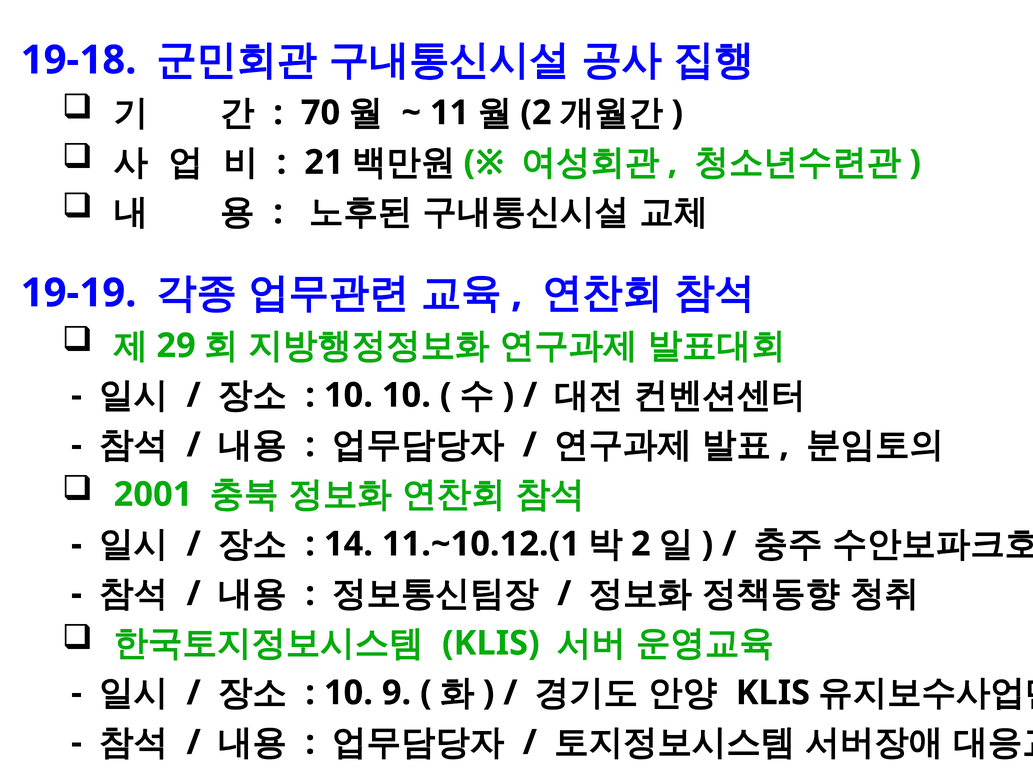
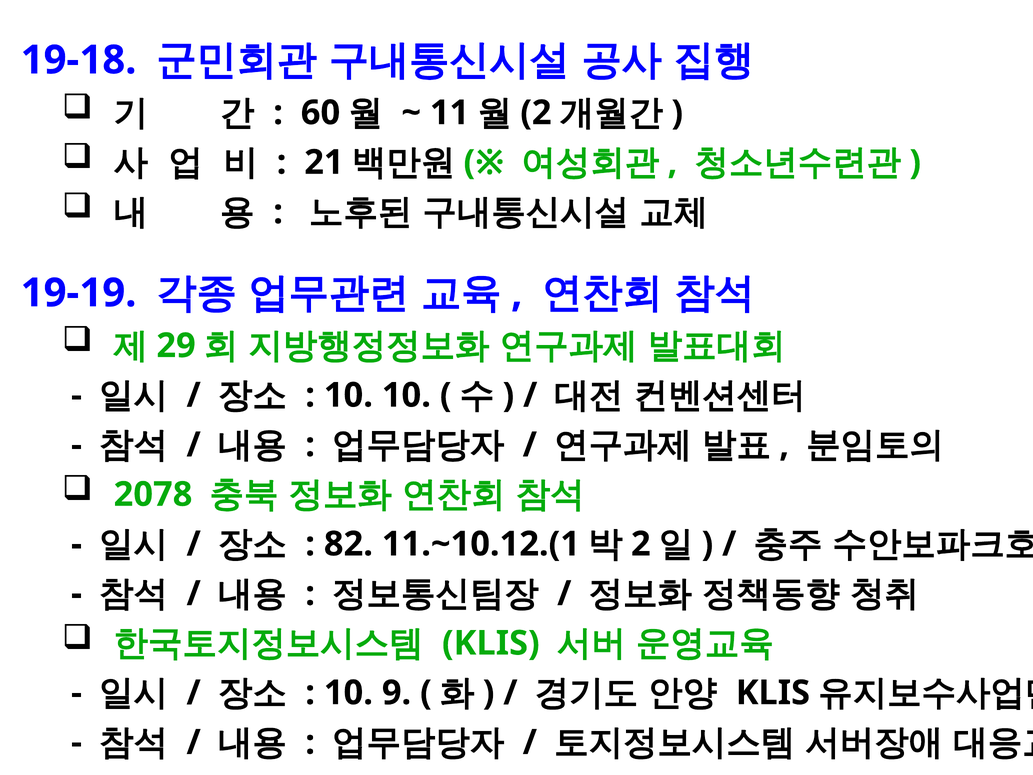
70: 70 -> 60
2001: 2001 -> 2078
14: 14 -> 82
